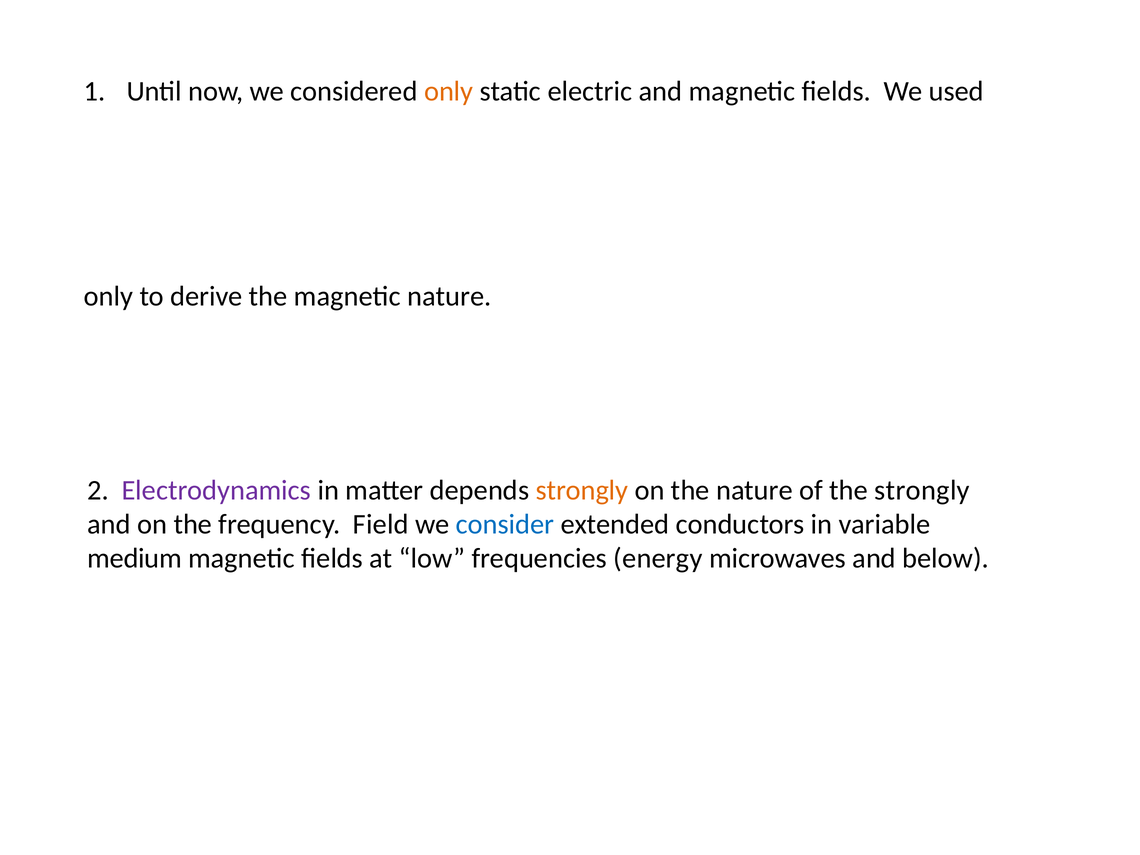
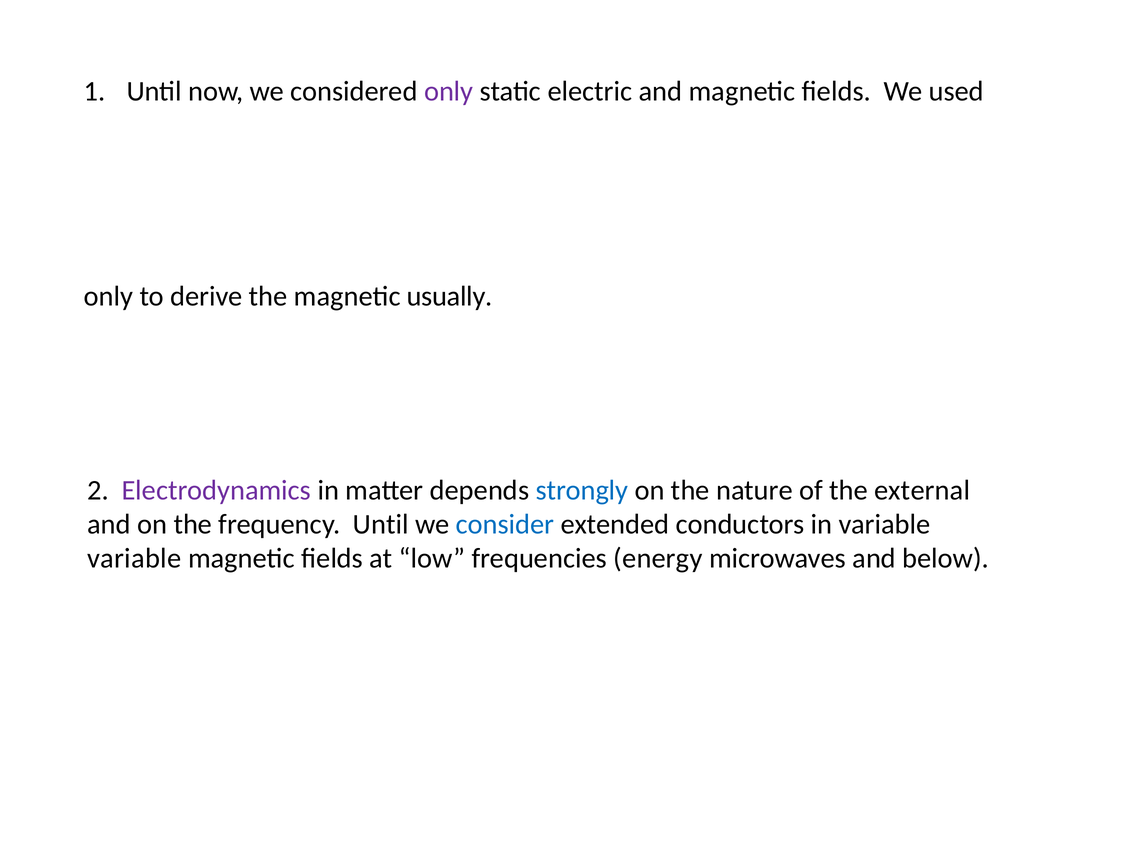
only at (449, 91) colour: orange -> purple
magnetic nature: nature -> usually
strongly at (582, 490) colour: orange -> blue
the strongly: strongly -> external
frequency Field: Field -> Until
medium at (135, 559): medium -> variable
